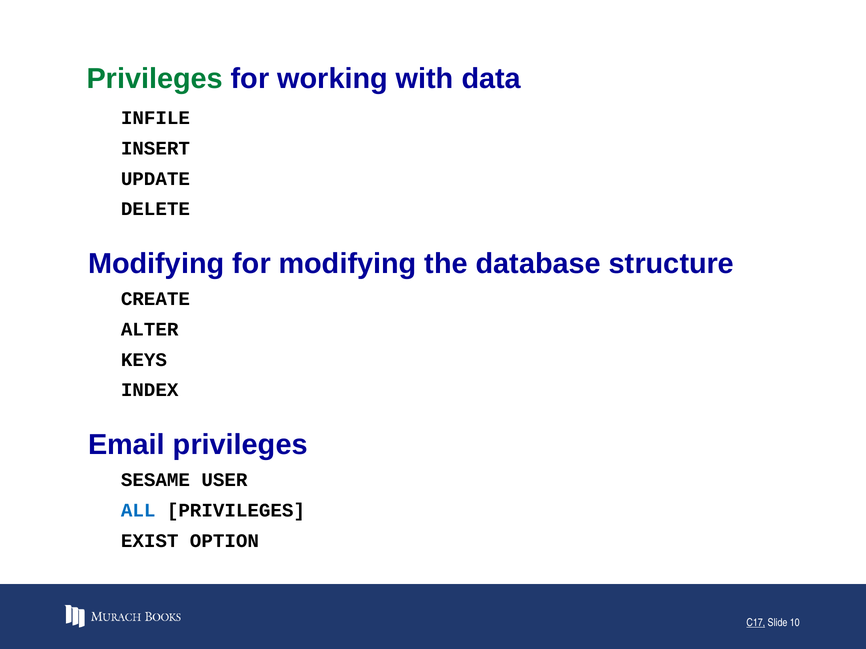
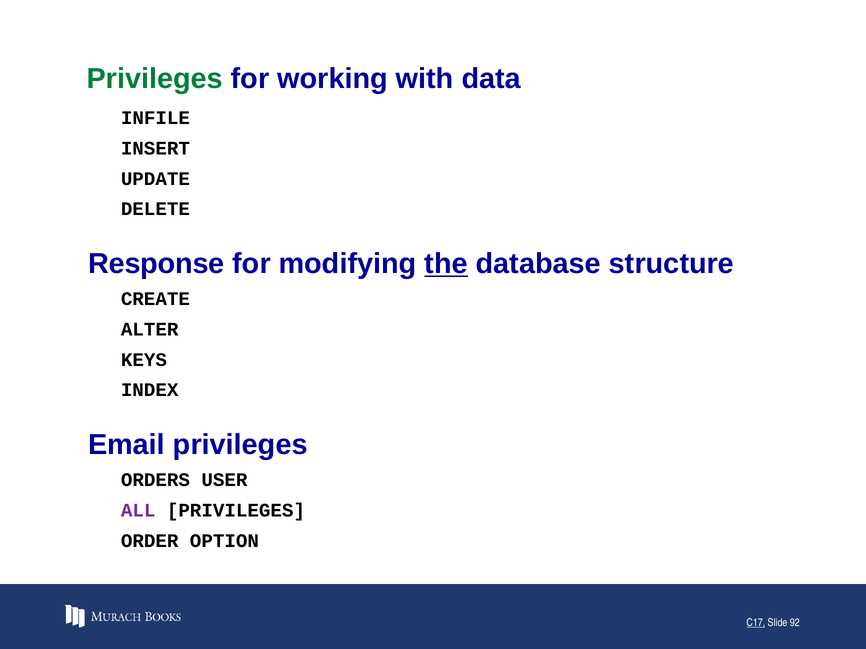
Modifying at (156, 264): Modifying -> Response
the underline: none -> present
SESAME: SESAME -> ORDERS
ALL colour: blue -> purple
EXIST: EXIST -> ORDER
10: 10 -> 92
